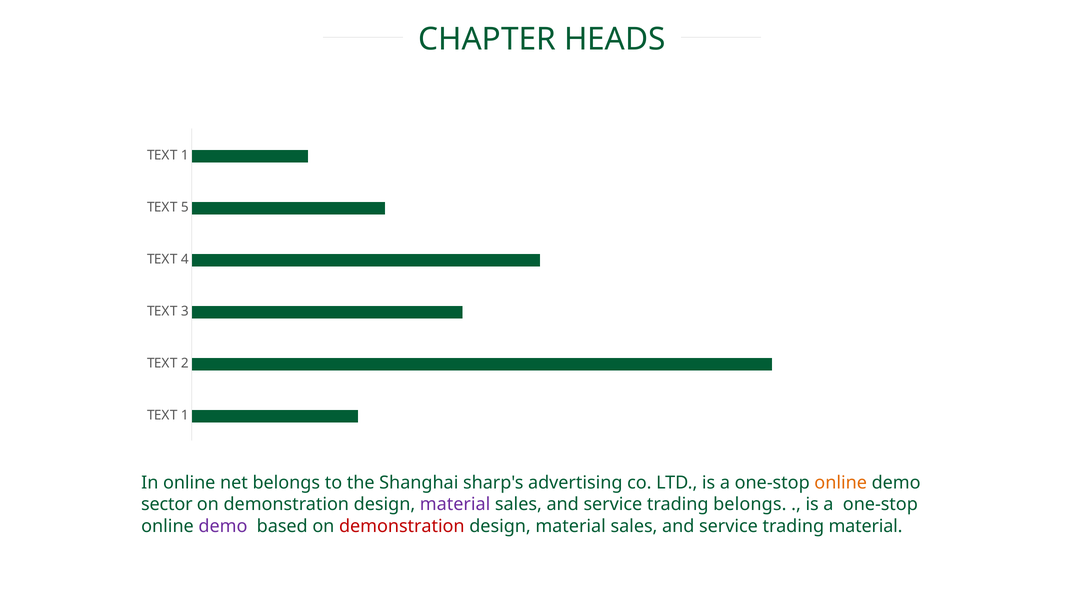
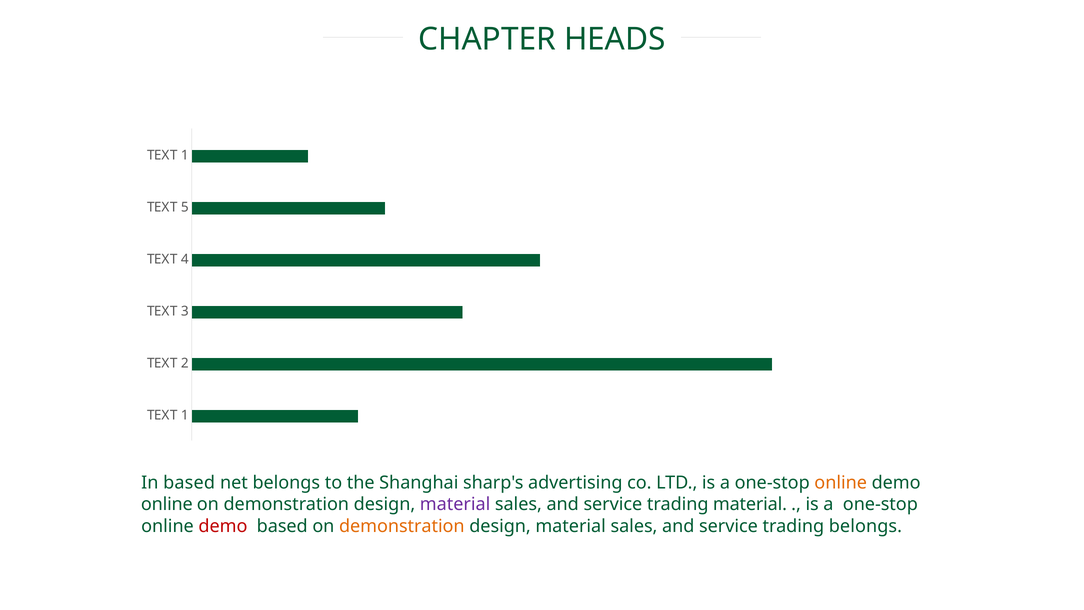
In online: online -> based
sector at (167, 504): sector -> online
trading belongs: belongs -> material
demo at (223, 526) colour: purple -> red
demonstration at (402, 526) colour: red -> orange
trading material: material -> belongs
